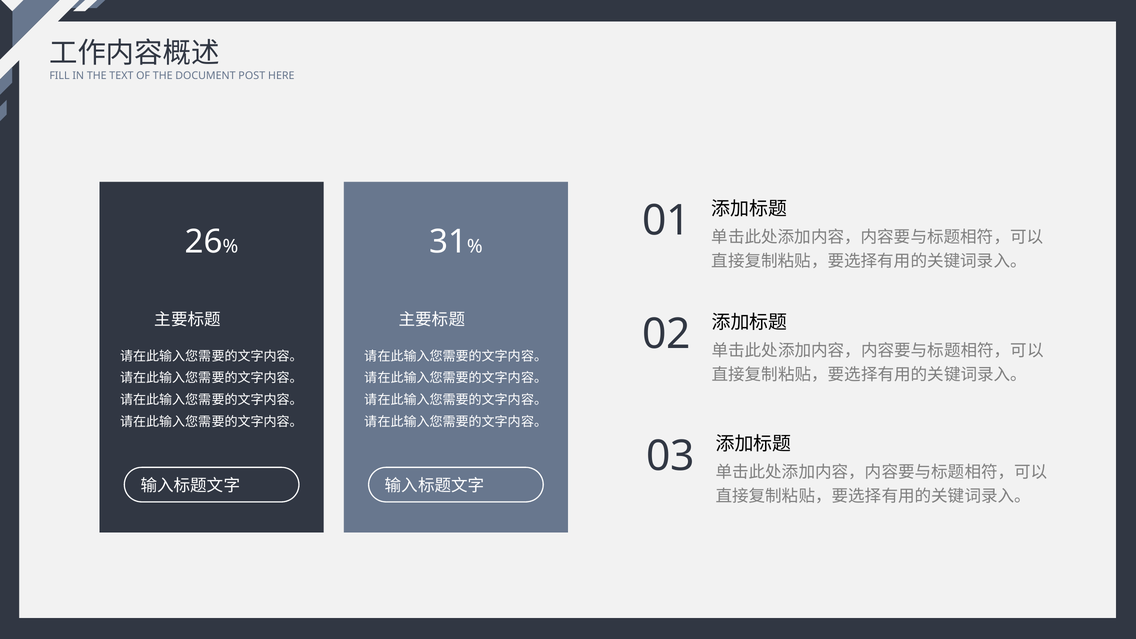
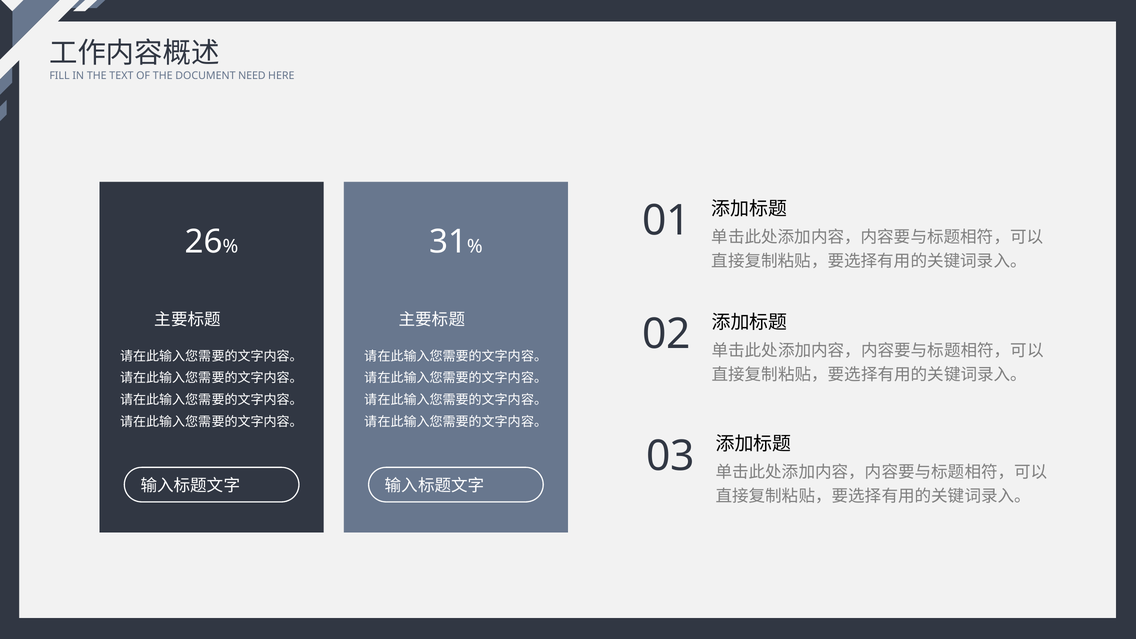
POST: POST -> NEED
